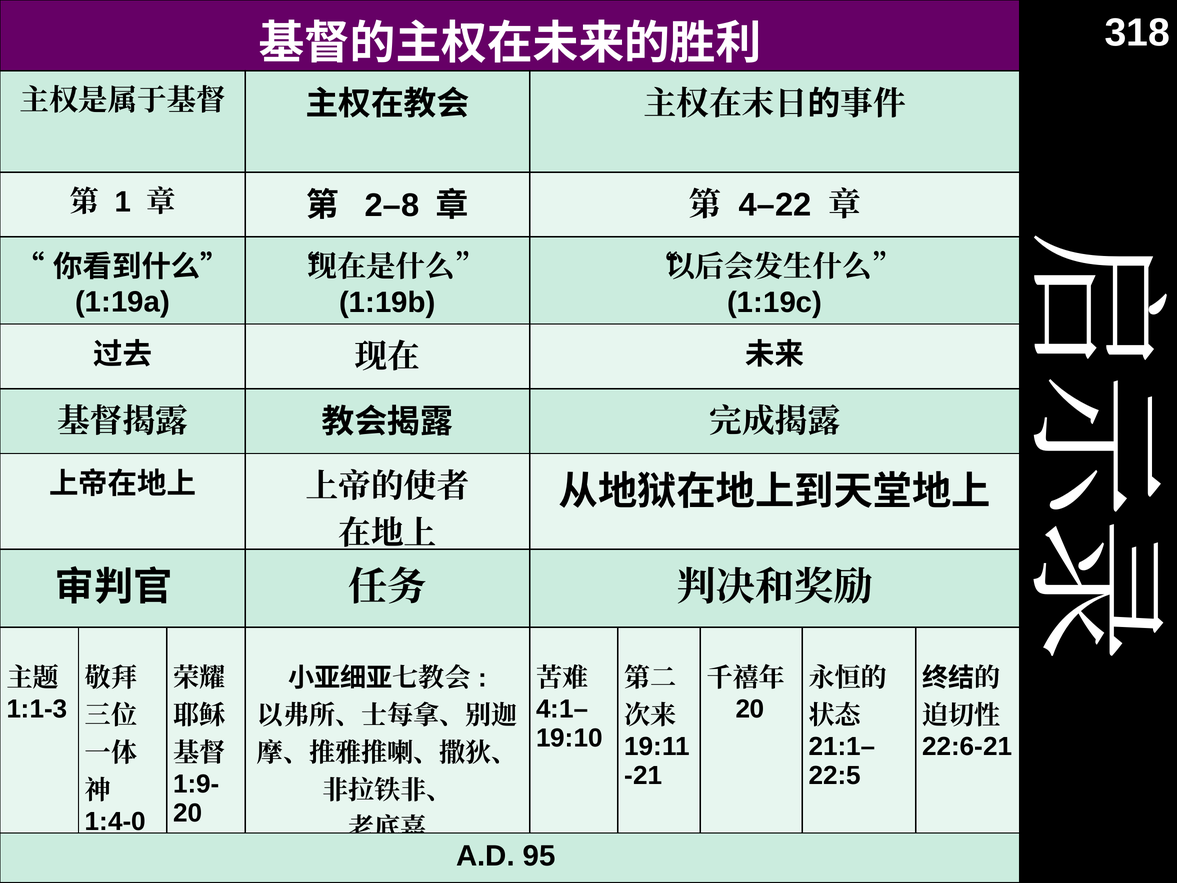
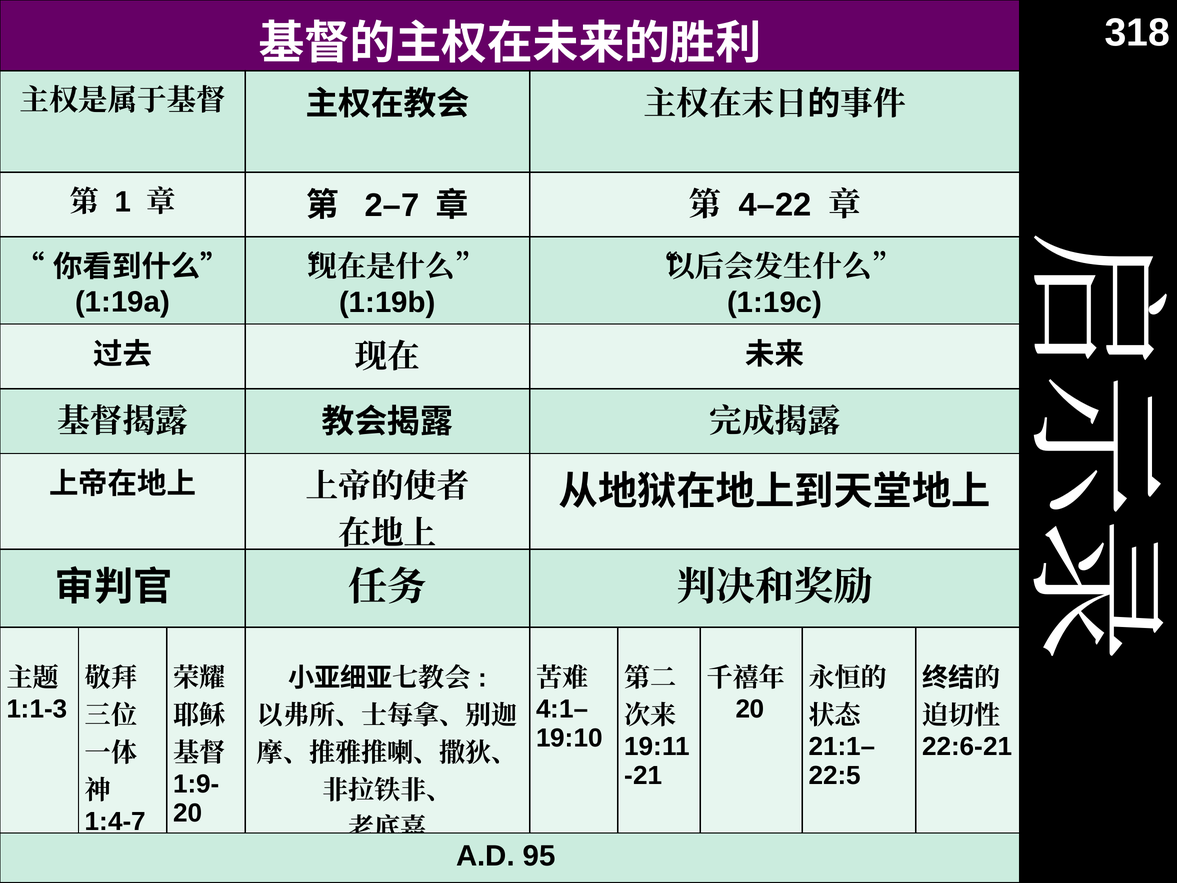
2–8: 2–8 -> 2–7
1:4-0: 1:4-0 -> 1:4-7
